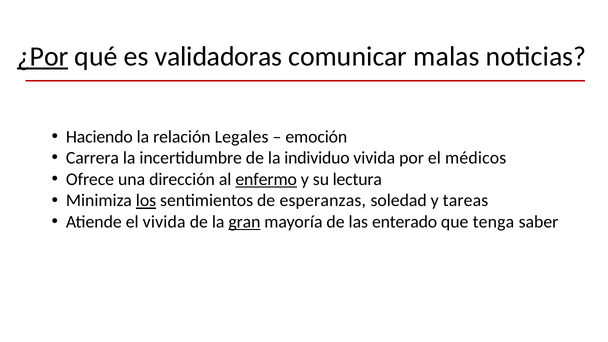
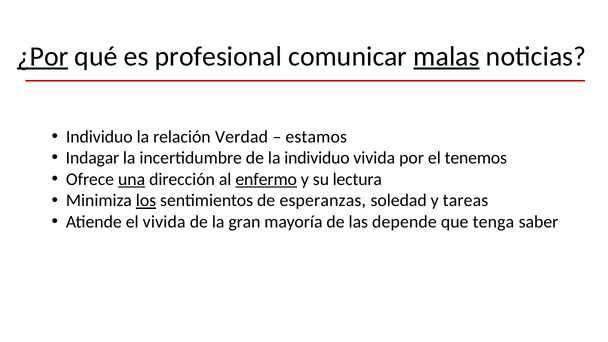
validadoras: validadoras -> profesional
malas underline: none -> present
Haciendo at (99, 137): Haciendo -> Individuo
Legales: Legales -> Verdad
emoción: emoción -> estamos
Carrera: Carrera -> Indagar
médicos: médicos -> tenemos
una underline: none -> present
gran underline: present -> none
enterado: enterado -> depende
